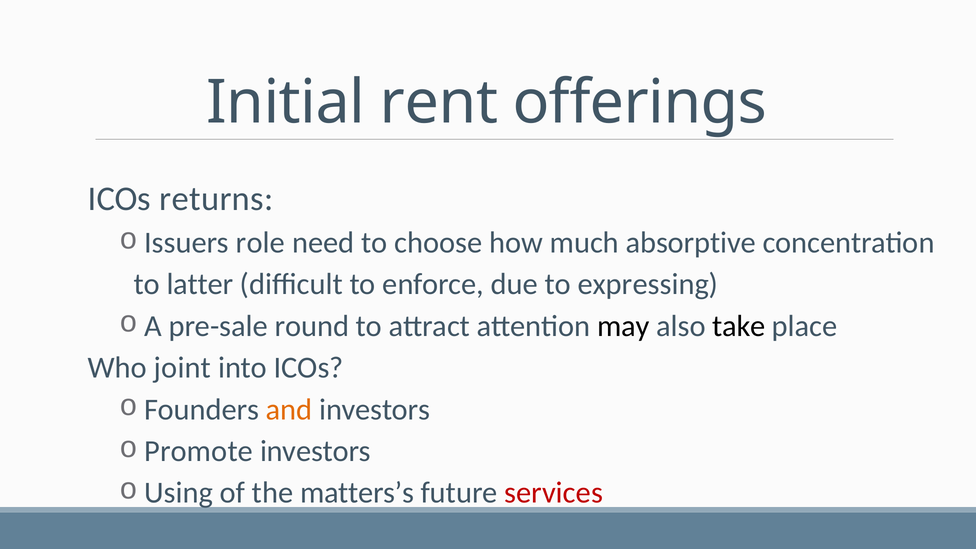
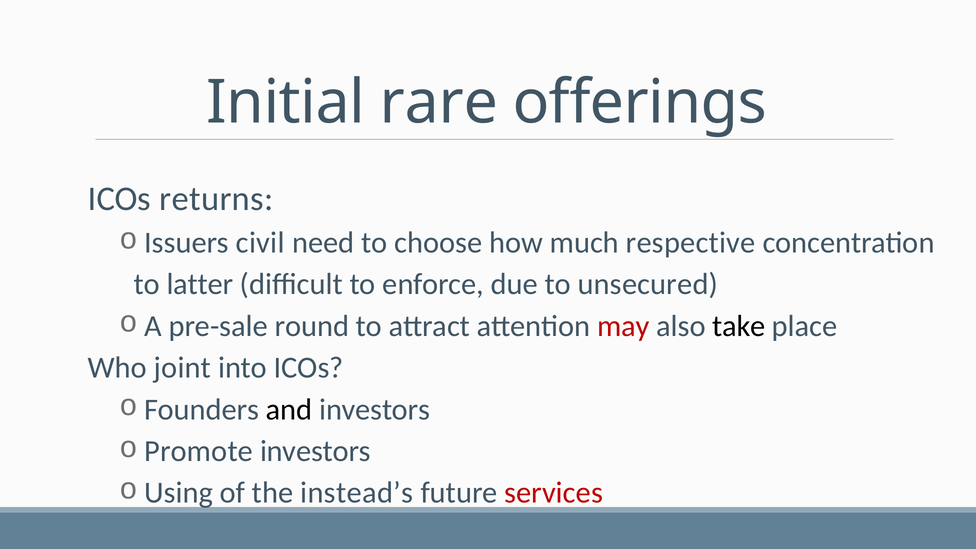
rent: rent -> rare
role: role -> civil
absorptive: absorptive -> respective
expressing: expressing -> unsecured
may colour: black -> red
and colour: orange -> black
matters’s: matters’s -> instead’s
